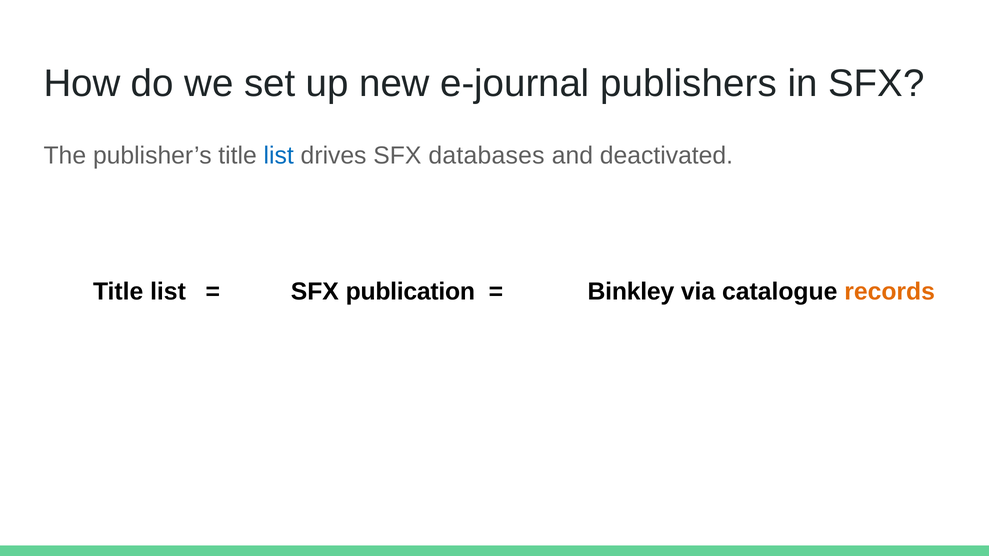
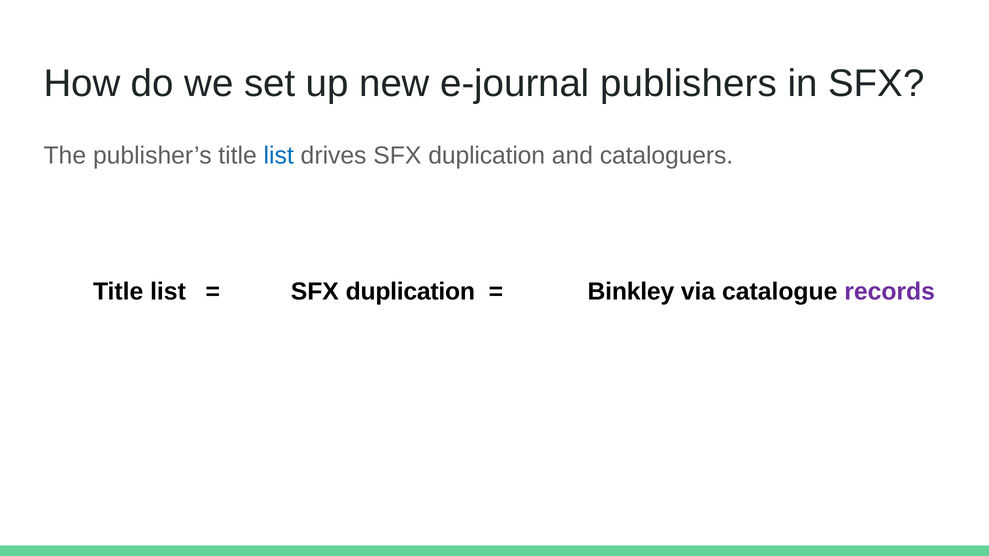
drives SFX databases: databases -> duplication
deactivated: deactivated -> cataloguers
publication at (410, 292): publication -> duplication
records colour: orange -> purple
